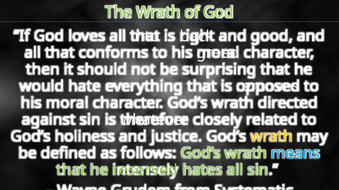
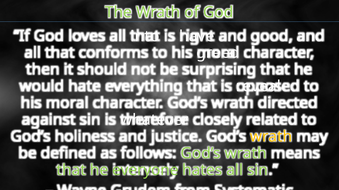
back: back -> have
removes: removes -> revealed
means colour: light blue -> white
reserved: reserved -> everyone
